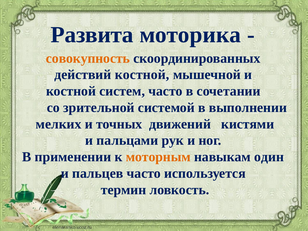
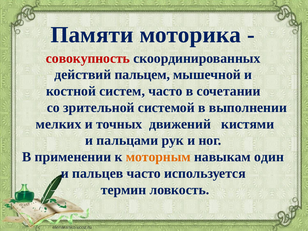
Развита: Развита -> Памяти
совокупность colour: orange -> red
действий костной: костной -> пальцем
